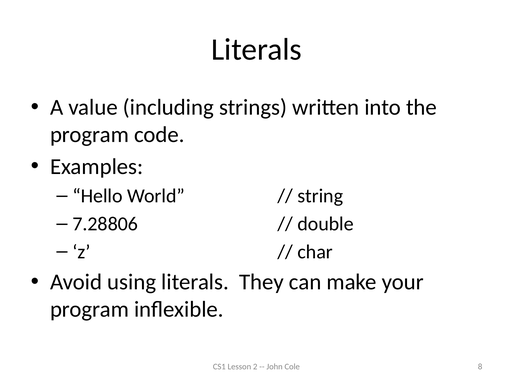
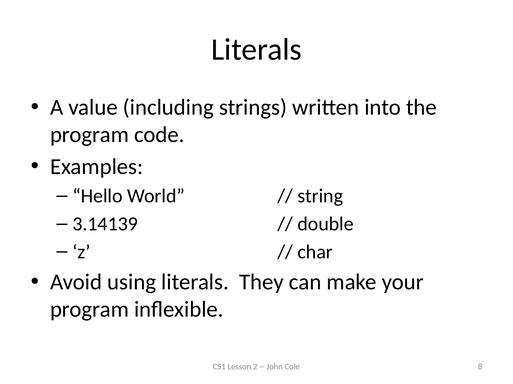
7.28806: 7.28806 -> 3.14139
